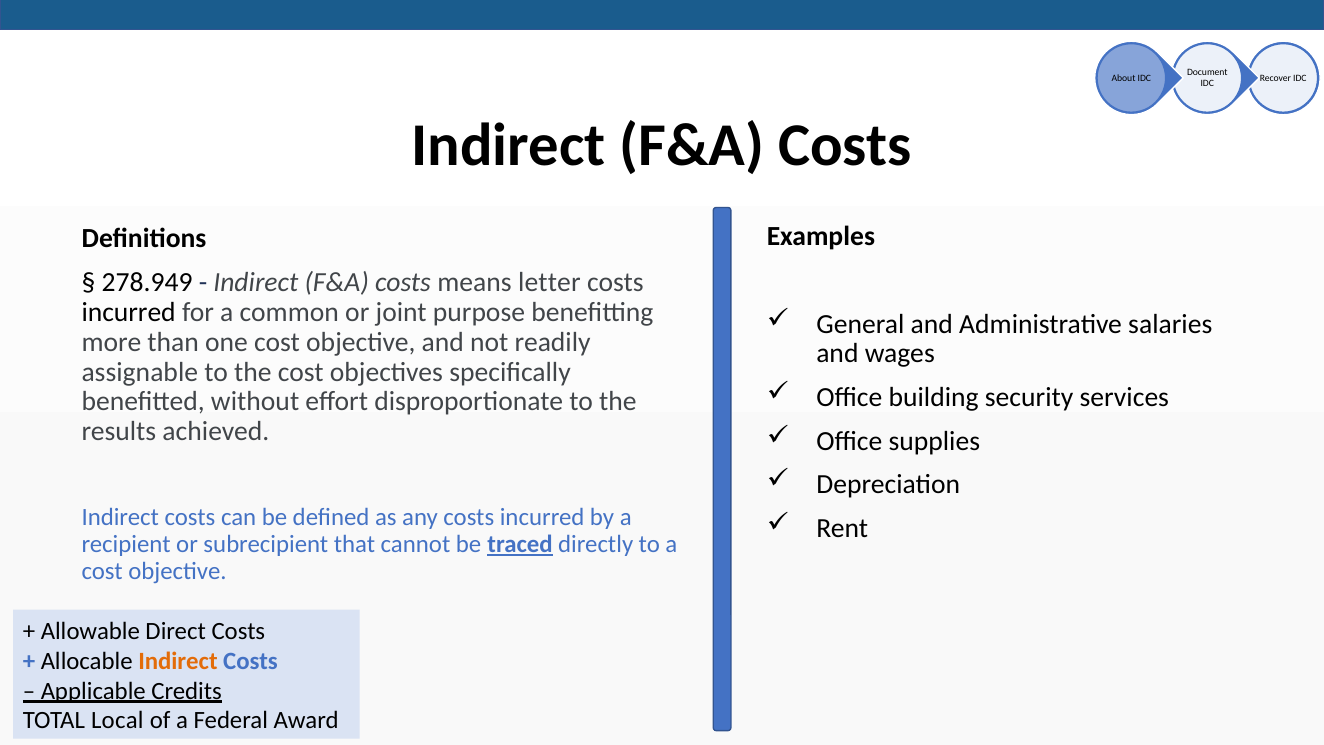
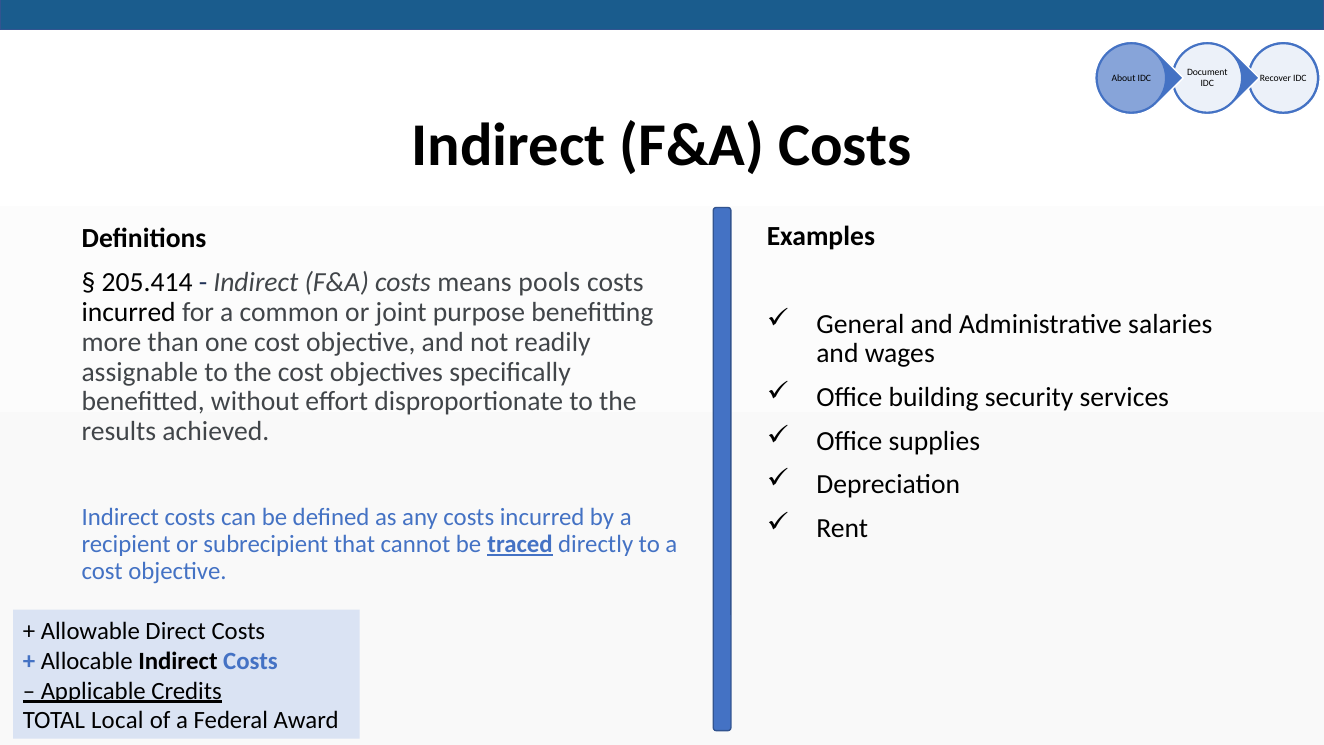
278.949: 278.949 -> 205.414
letter: letter -> pools
Indirect at (178, 661) colour: orange -> black
